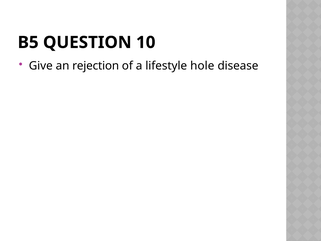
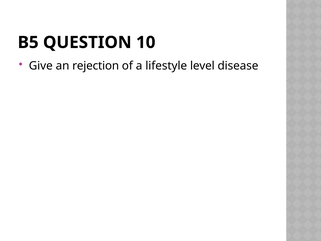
hole: hole -> level
